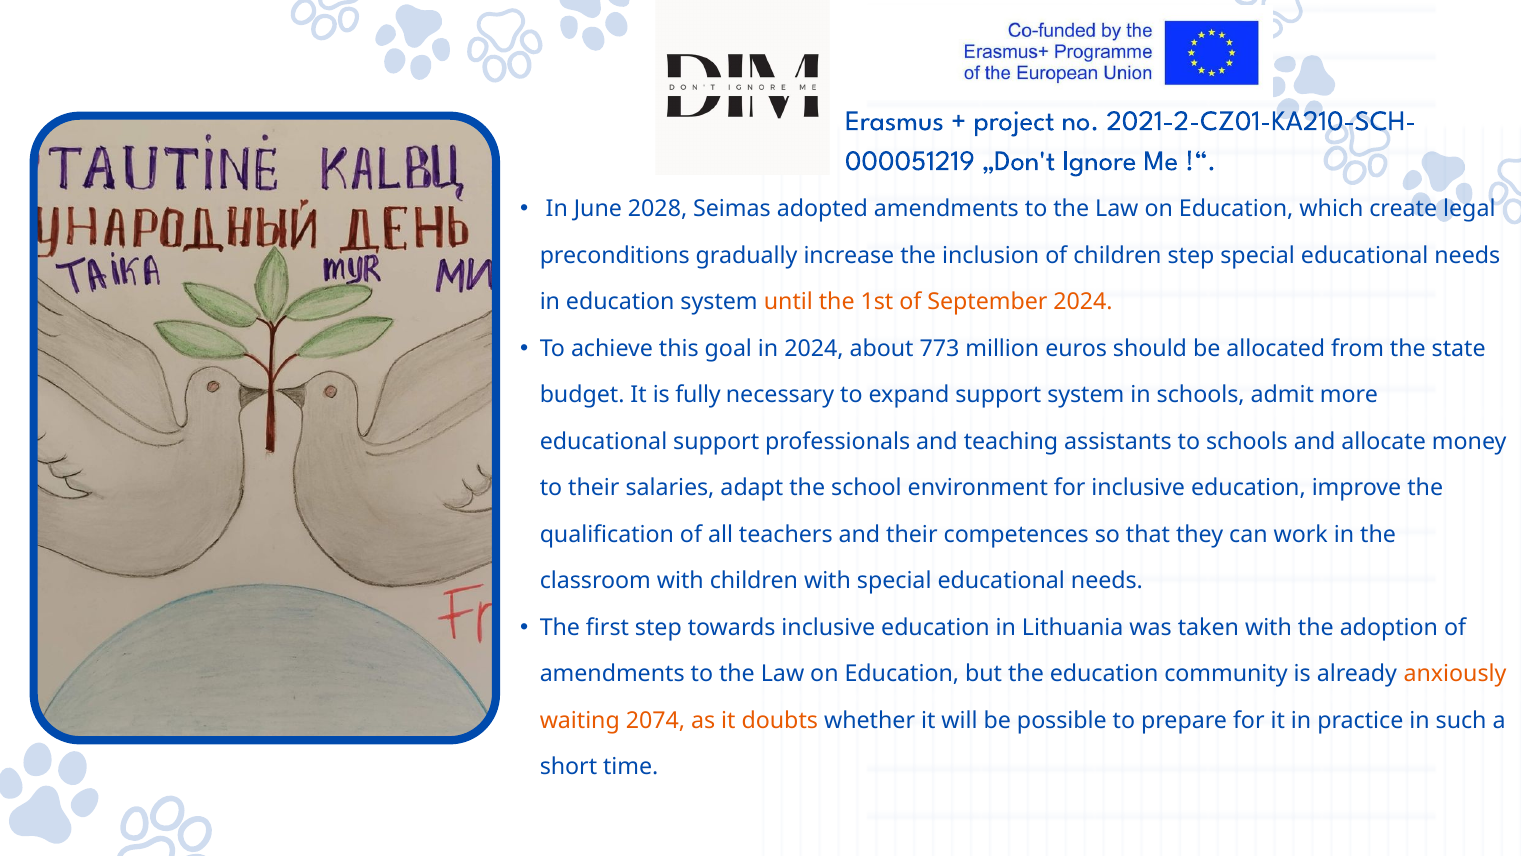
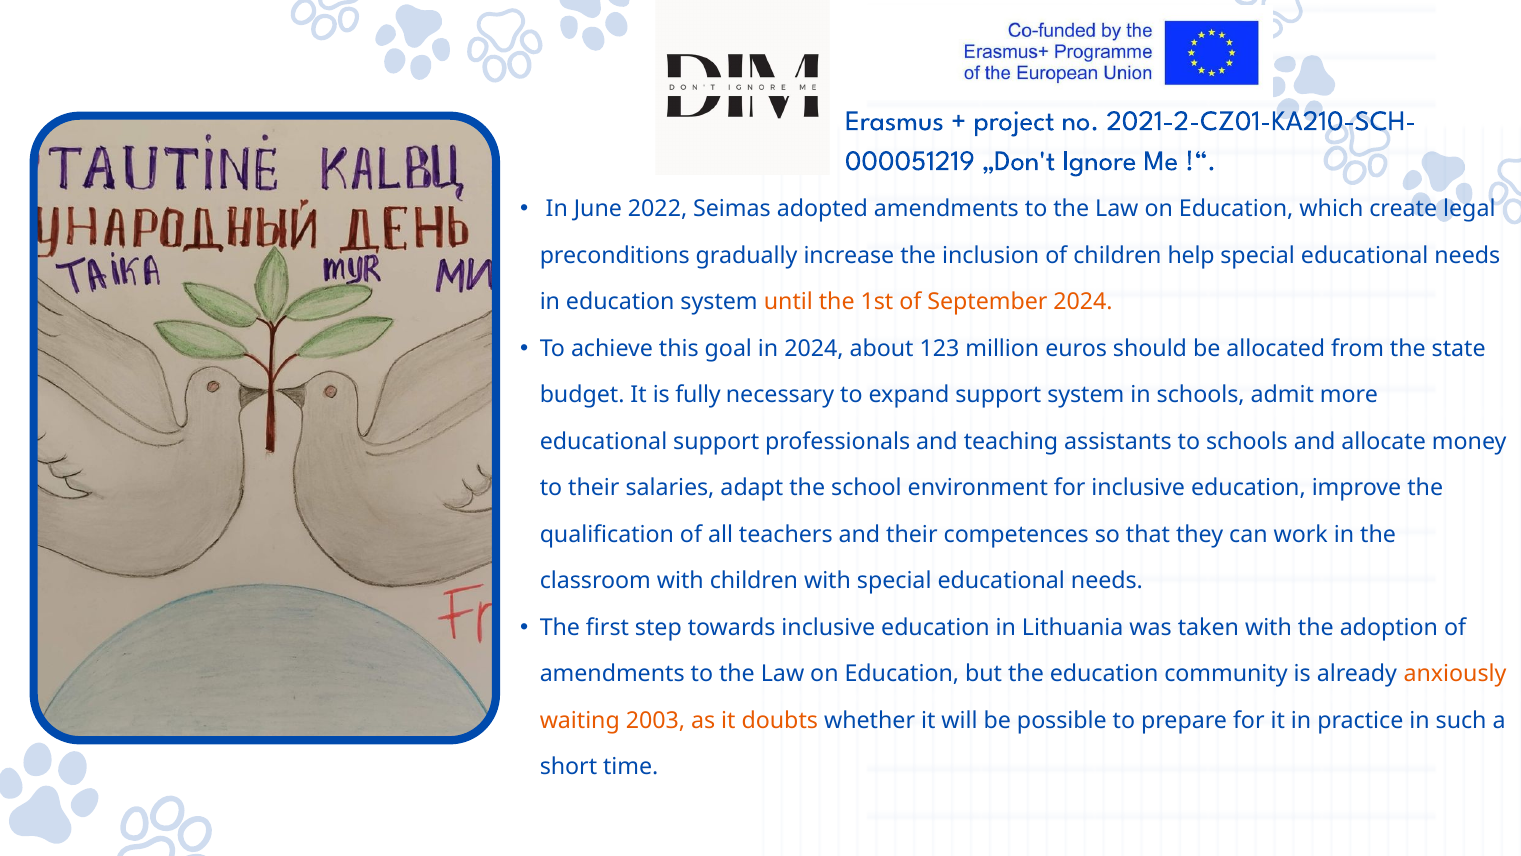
2028: 2028 -> 2022
children step: step -> help
773: 773 -> 123
2074: 2074 -> 2003
